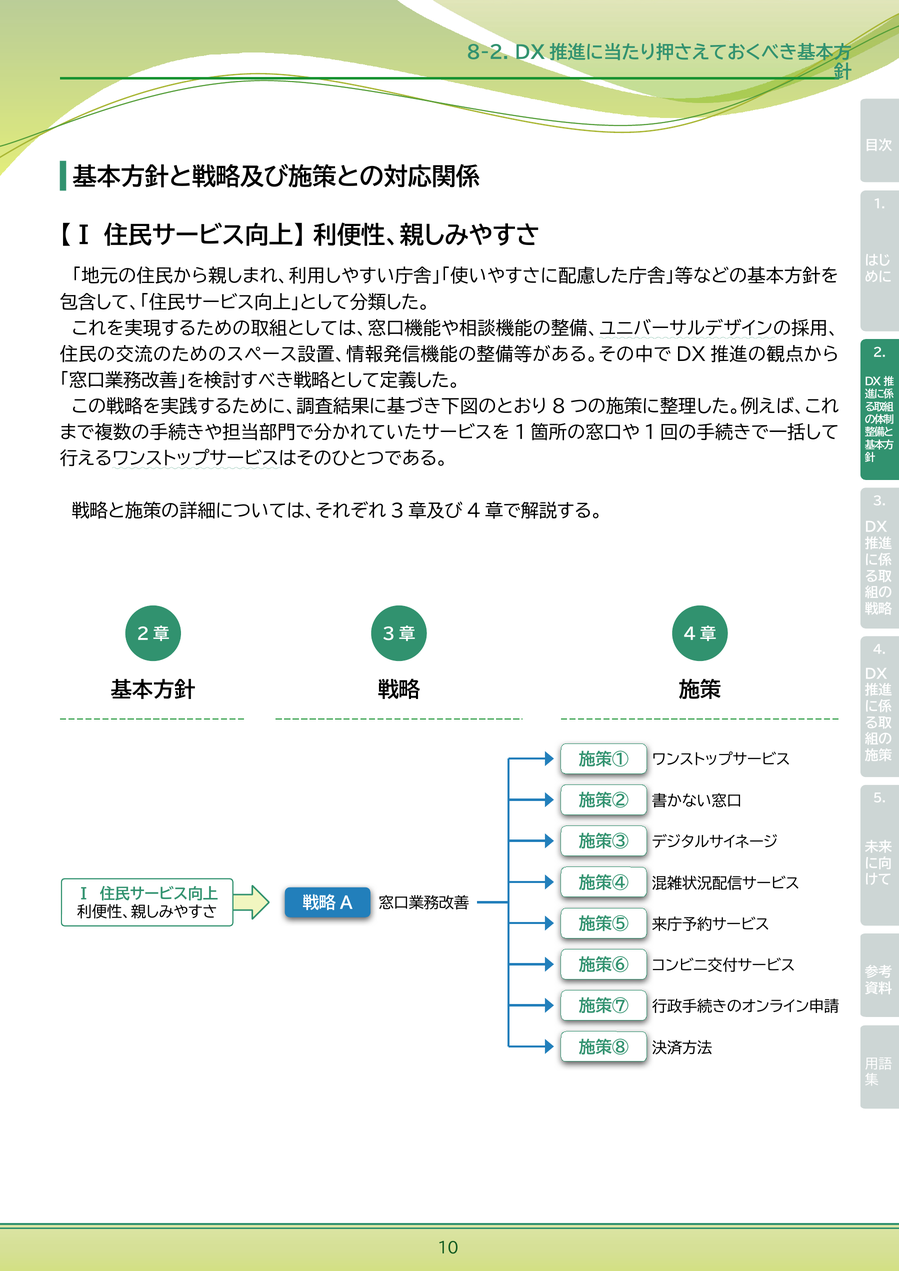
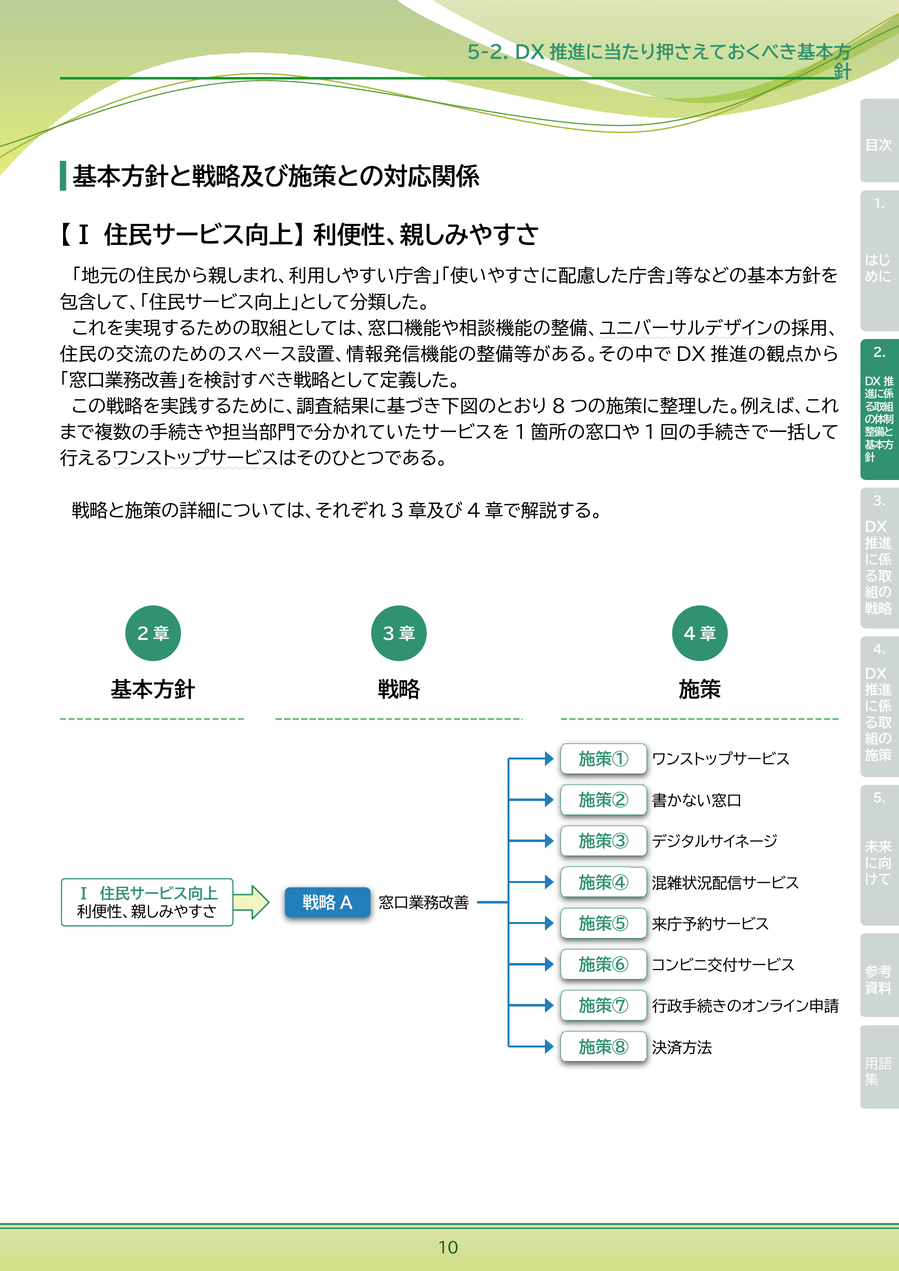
8-2: 8-2 -> 5-2
